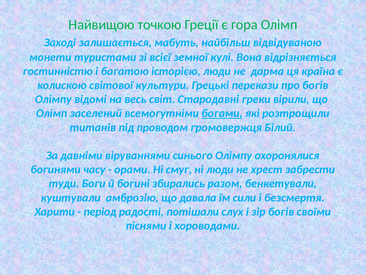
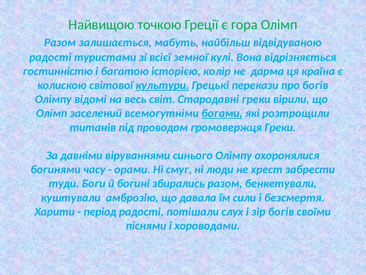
Заході at (60, 43): Заході -> Разом
монети at (50, 57): монети -> радості
історією люди: люди -> колір
культури underline: none -> present
громовержця Білий: Білий -> Греки
